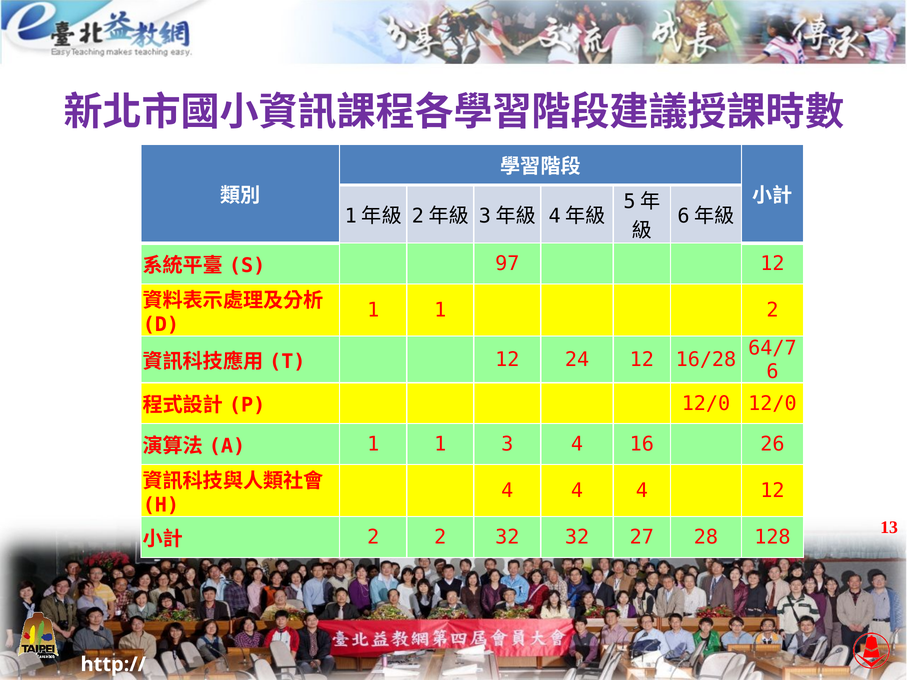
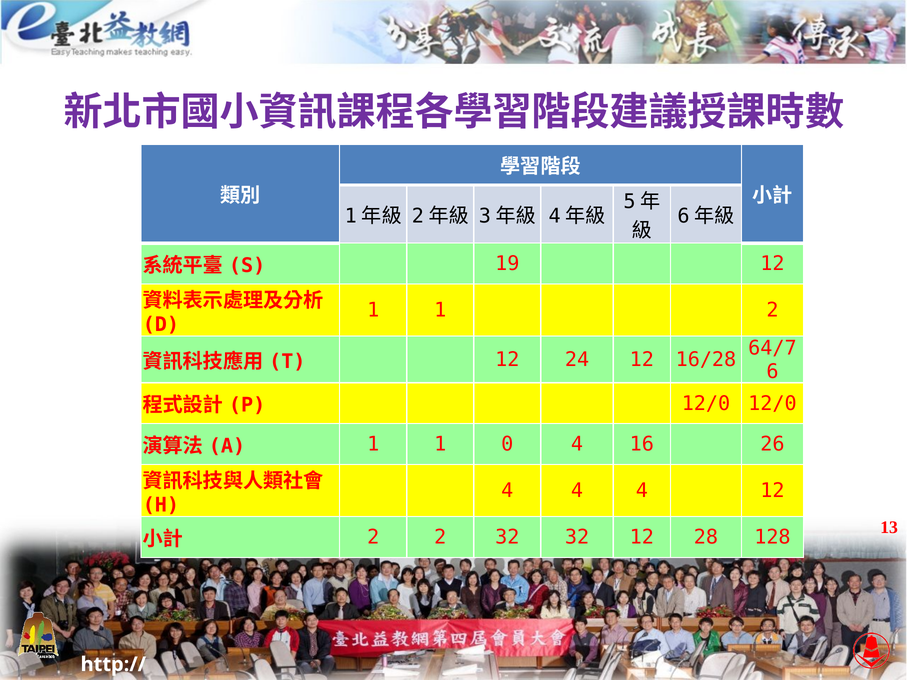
97: 97 -> 19
3: 3 -> 0
32 27: 27 -> 12
